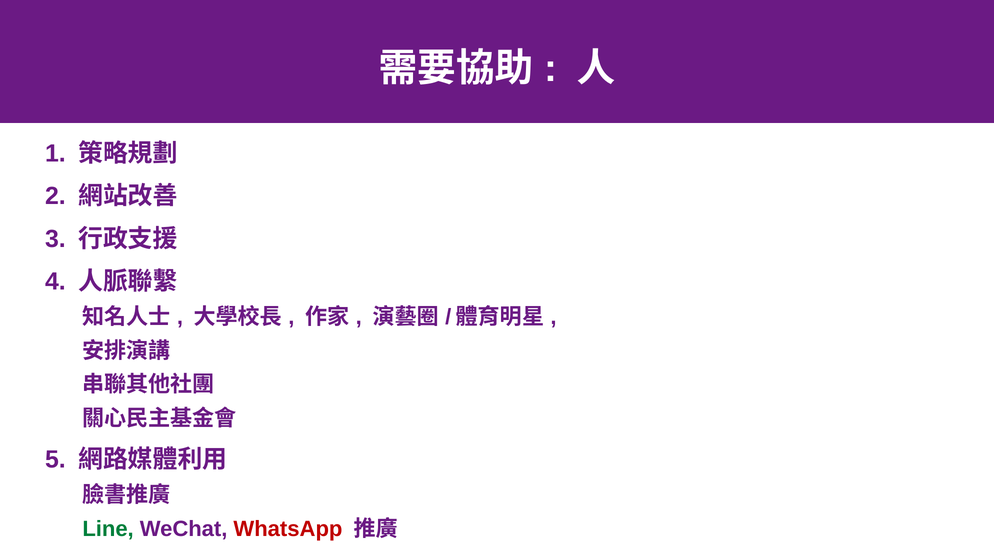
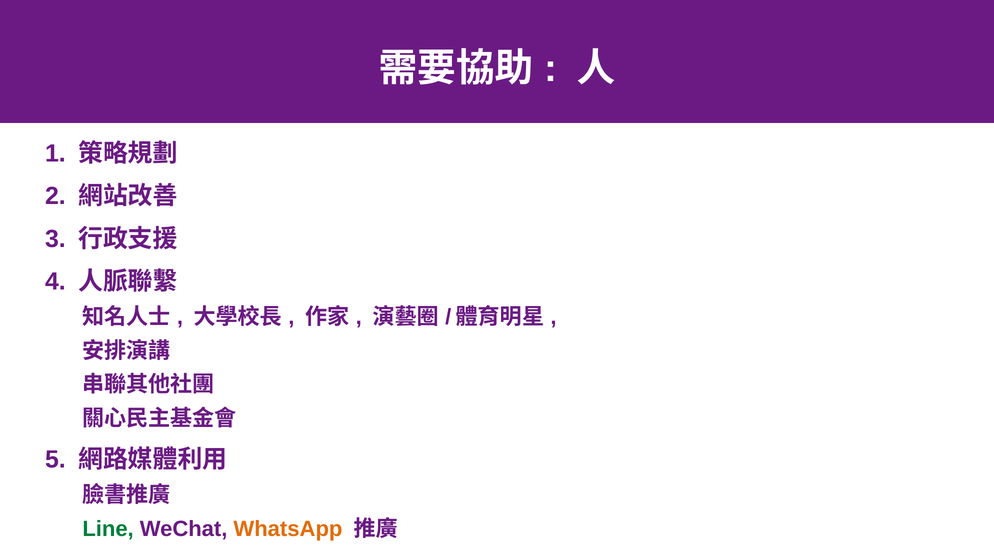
WhatsApp colour: red -> orange
